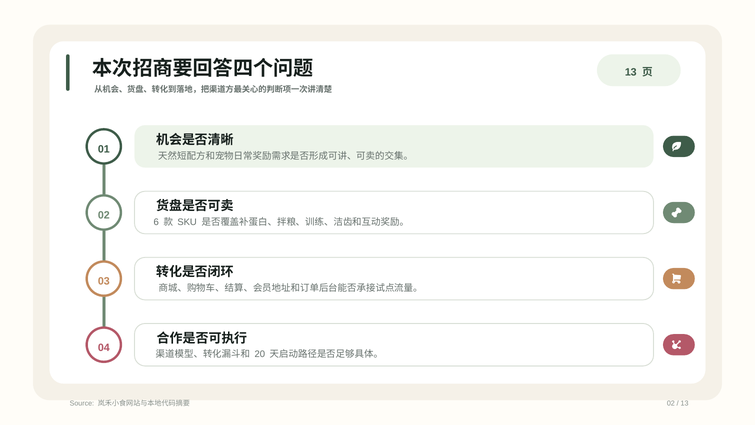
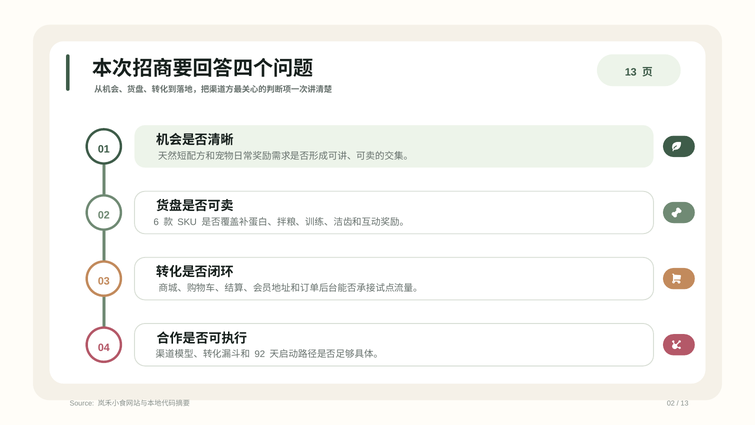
20: 20 -> 92
